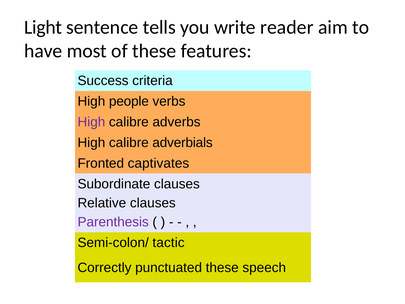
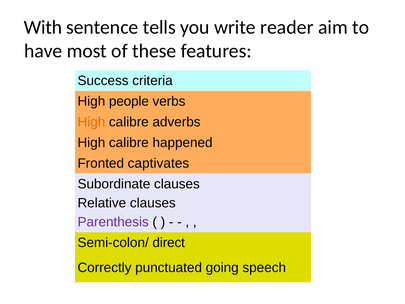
Light: Light -> With
High at (91, 122) colour: purple -> orange
adverbials: adverbials -> happened
tactic: tactic -> direct
punctuated these: these -> going
